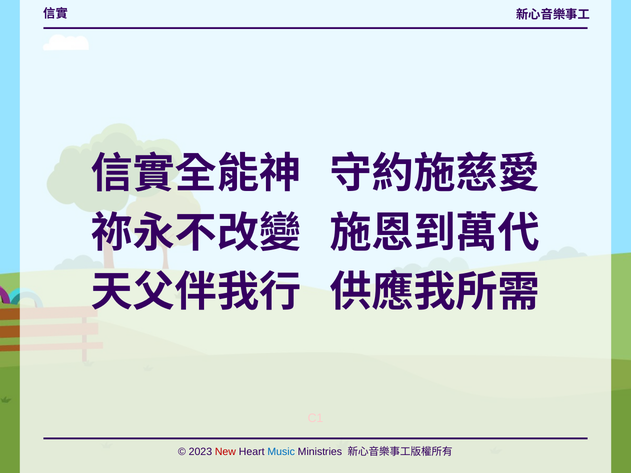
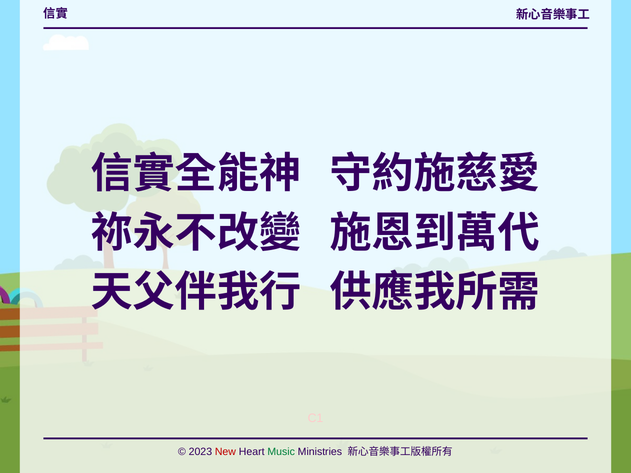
Music colour: blue -> green
